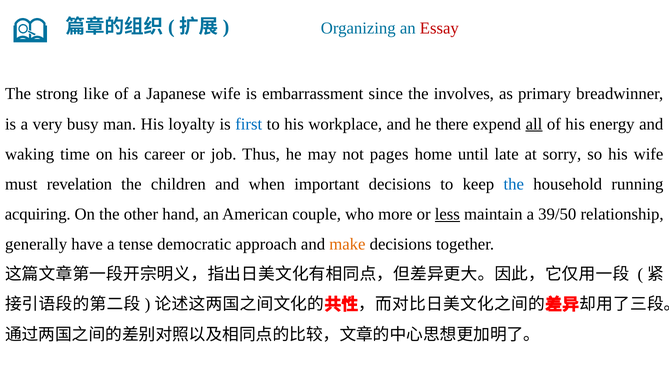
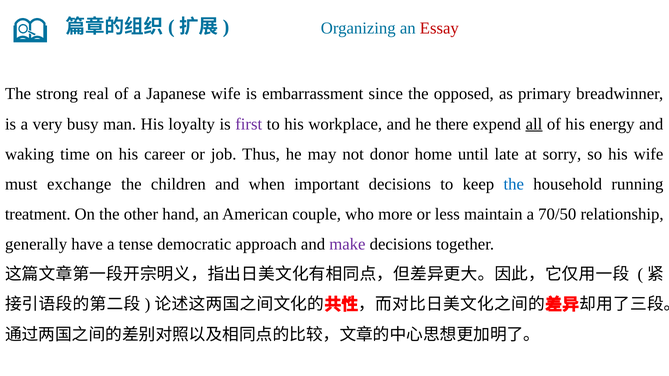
like: like -> real
involves: involves -> opposed
first colour: blue -> purple
pages: pages -> donor
revelation: revelation -> exchange
acquiring: acquiring -> treatment
less underline: present -> none
39/50: 39/50 -> 70/50
make colour: orange -> purple
